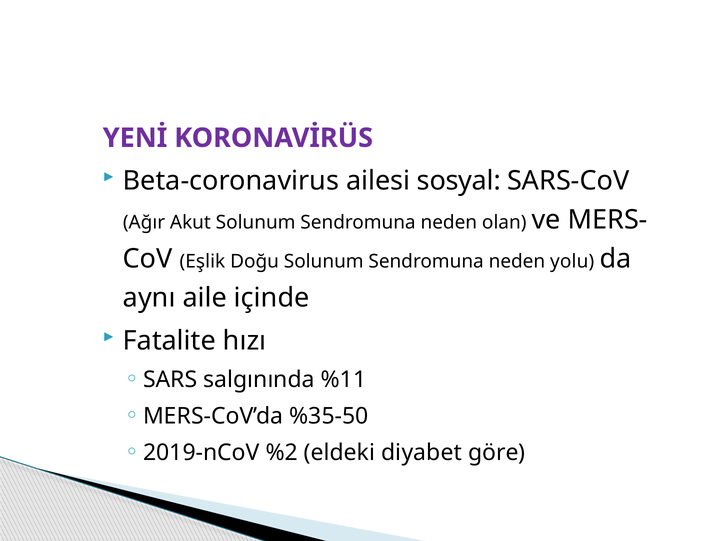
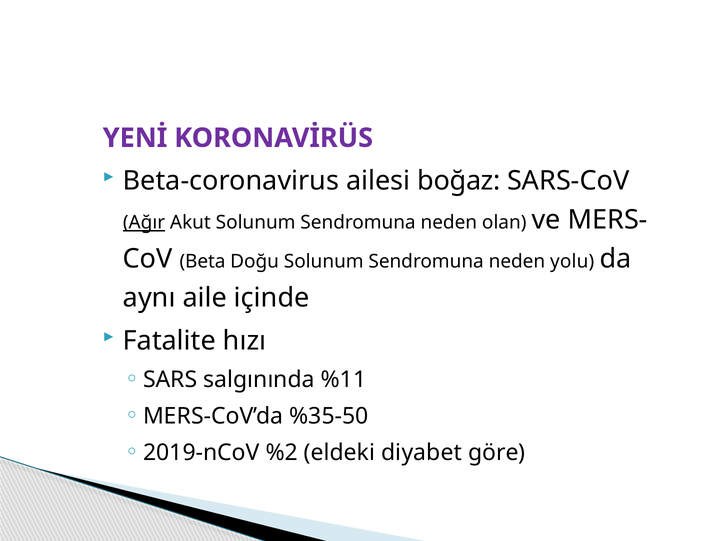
sosyal: sosyal -> boğaz
Ağır underline: none -> present
Eşlik: Eşlik -> Beta
